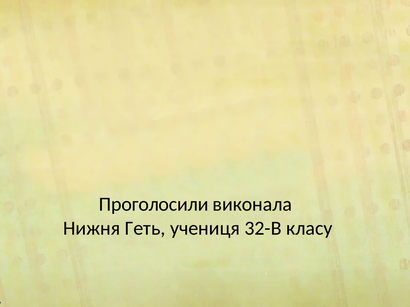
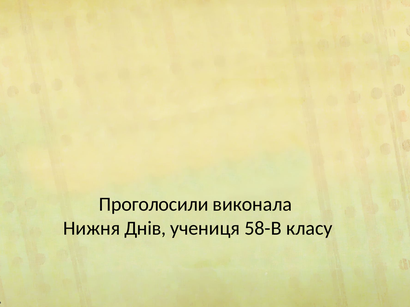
Геть: Геть -> Днів
32-В: 32-В -> 58-В
